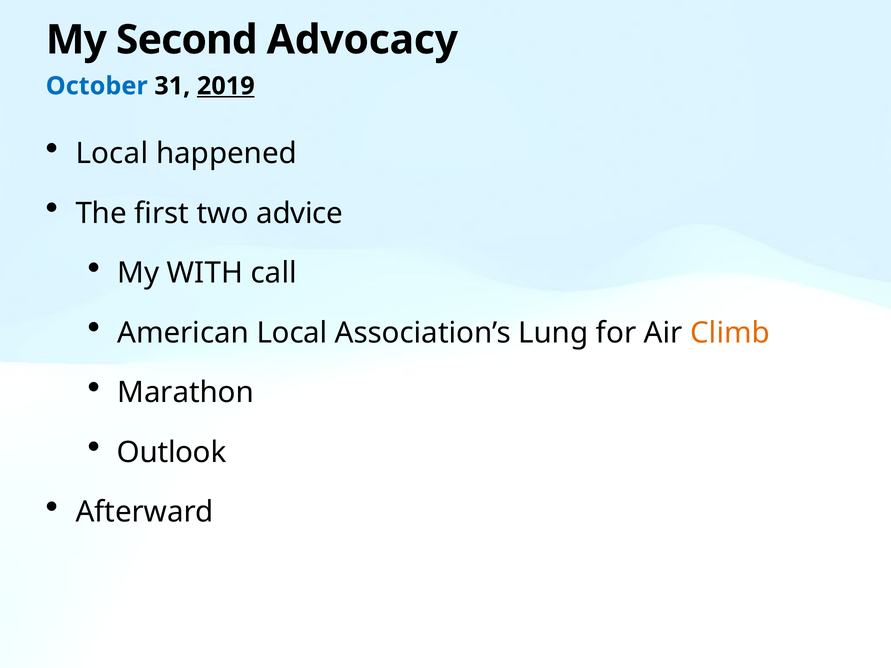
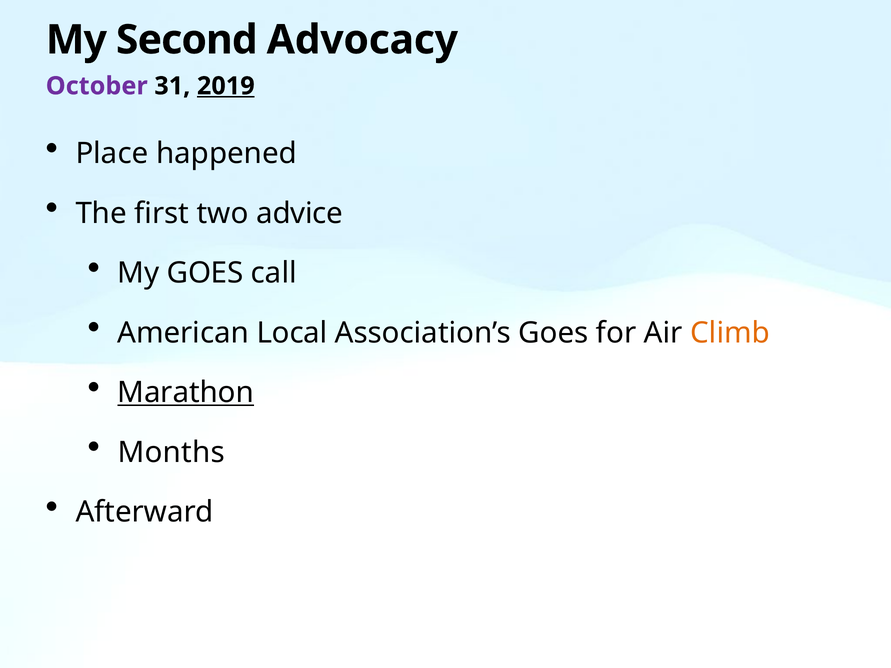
October colour: blue -> purple
Local at (112, 154): Local -> Place
My WITH: WITH -> GOES
Association’s Lung: Lung -> Goes
Marathon underline: none -> present
Outlook: Outlook -> Months
